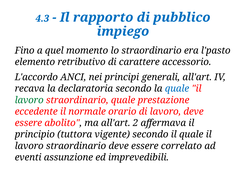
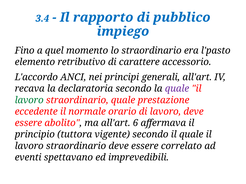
4.3: 4.3 -> 3.4
quale at (177, 89) colour: blue -> purple
2: 2 -> 6
assunzione: assunzione -> spettavano
